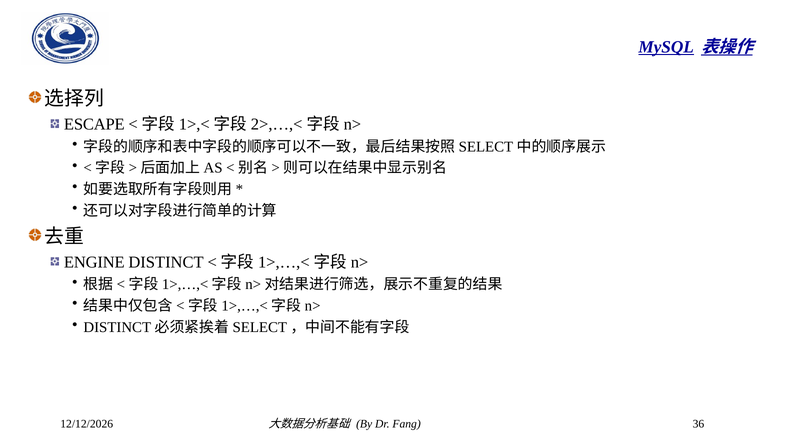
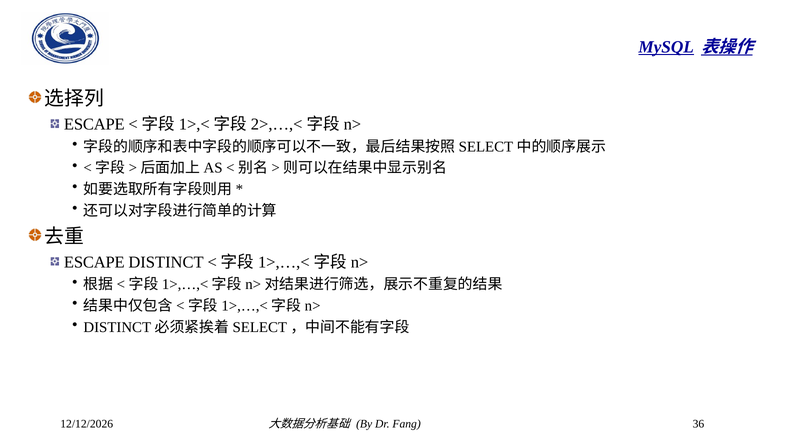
ENGINE at (94, 262): ENGINE -> ESCAPE
